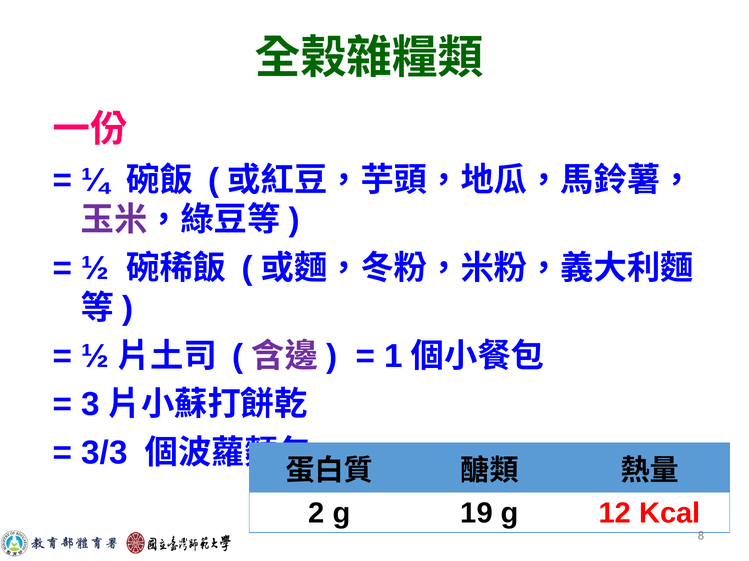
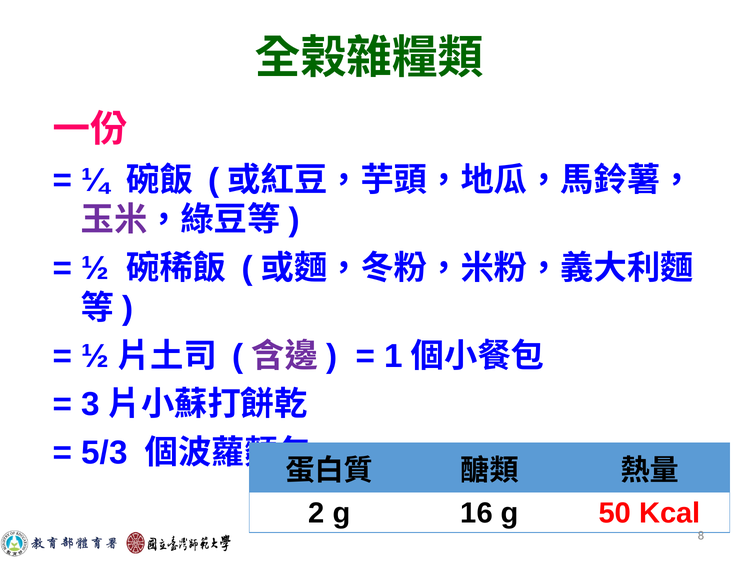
3/3: 3/3 -> 5/3
19: 19 -> 16
12: 12 -> 50
